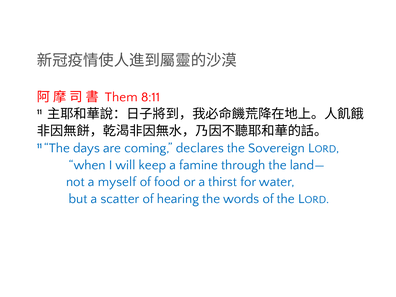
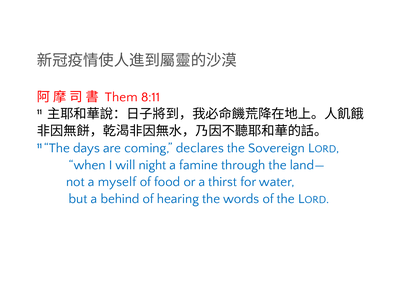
keep: keep -> night
scatter: scatter -> behind
